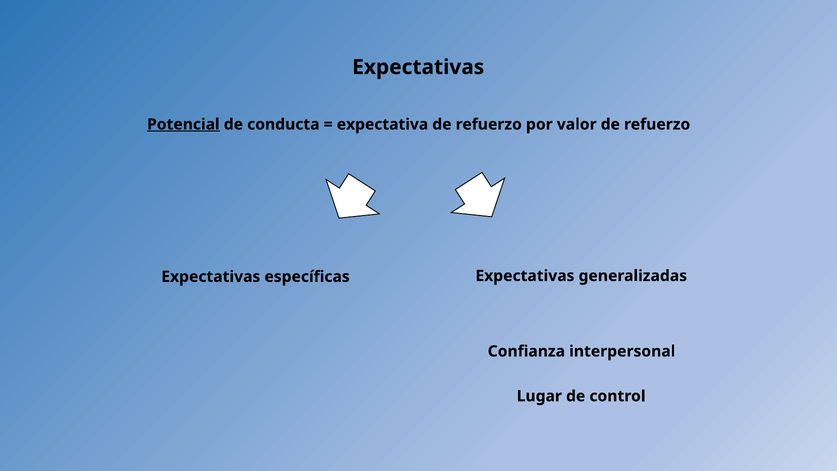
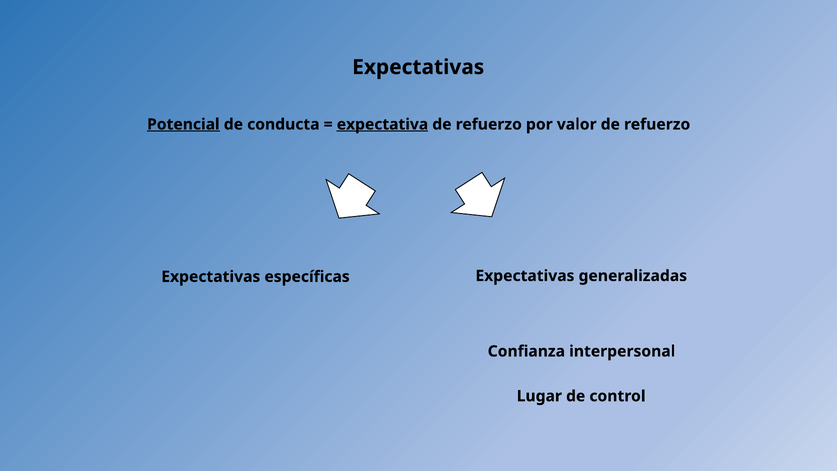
expectativa underline: none -> present
